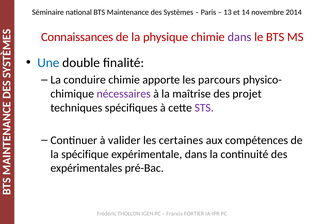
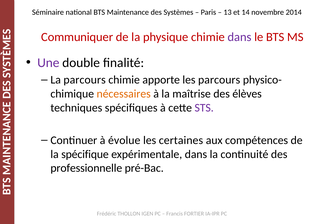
Connaissances: Connaissances -> Communiquer
Une colour: blue -> purple
La conduire: conduire -> parcours
nécessaires colour: purple -> orange
projet: projet -> élèves
valider: valider -> évolue
expérimentales: expérimentales -> professionnelle
